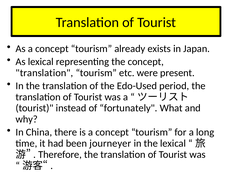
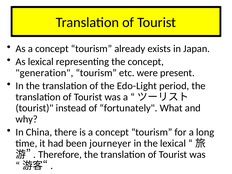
translation at (44, 73): translation -> generation
Edo-Used: Edo-Used -> Edo-Light
